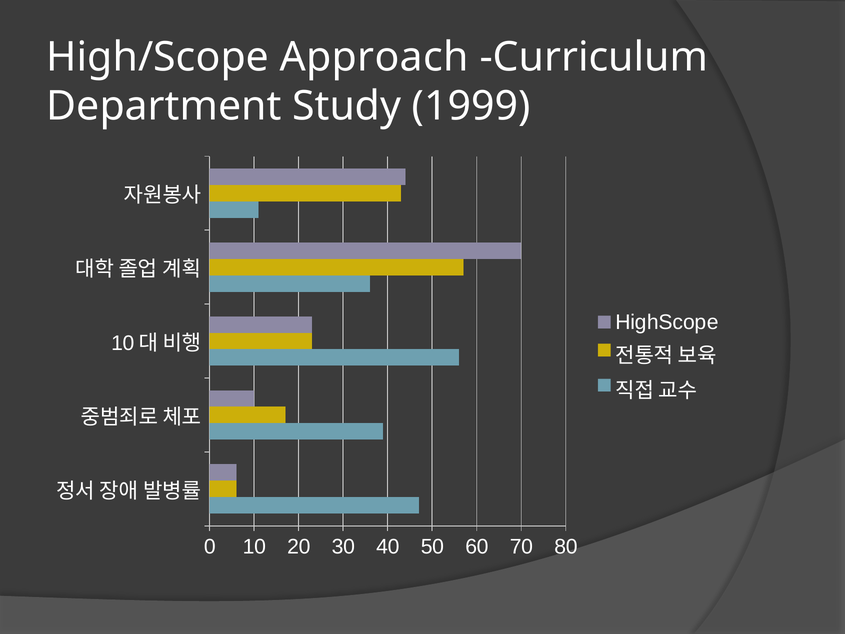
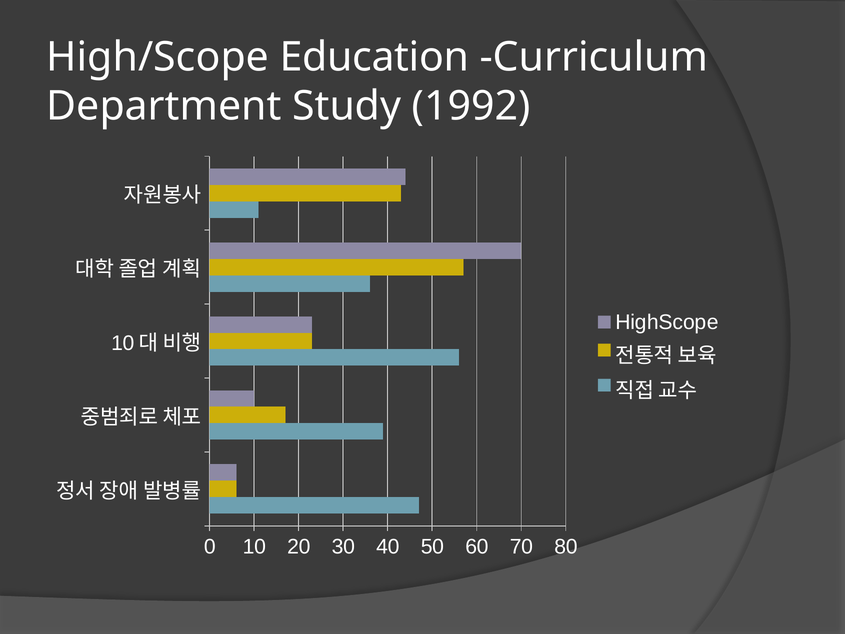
Approach: Approach -> Education
1999: 1999 -> 1992
